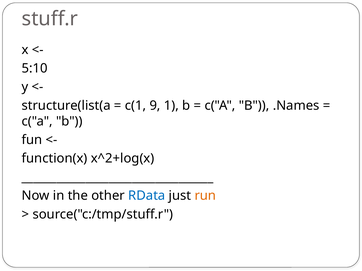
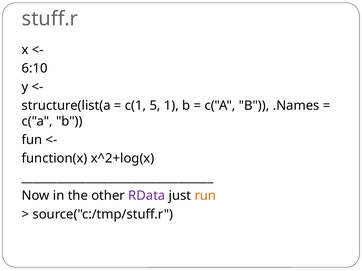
5:10: 5:10 -> 6:10
9: 9 -> 5
RData colour: blue -> purple
